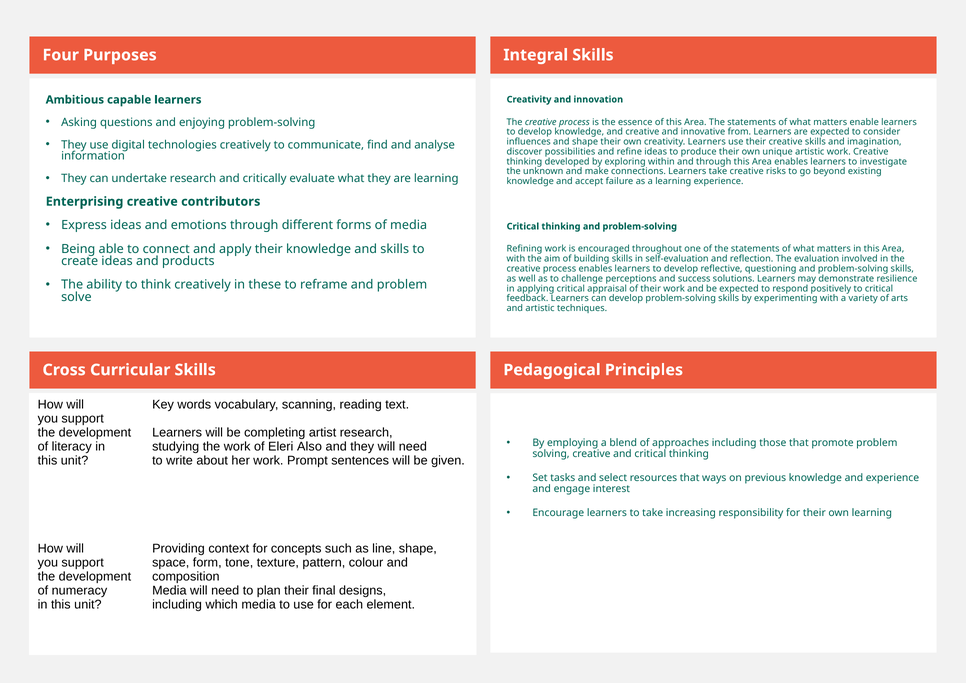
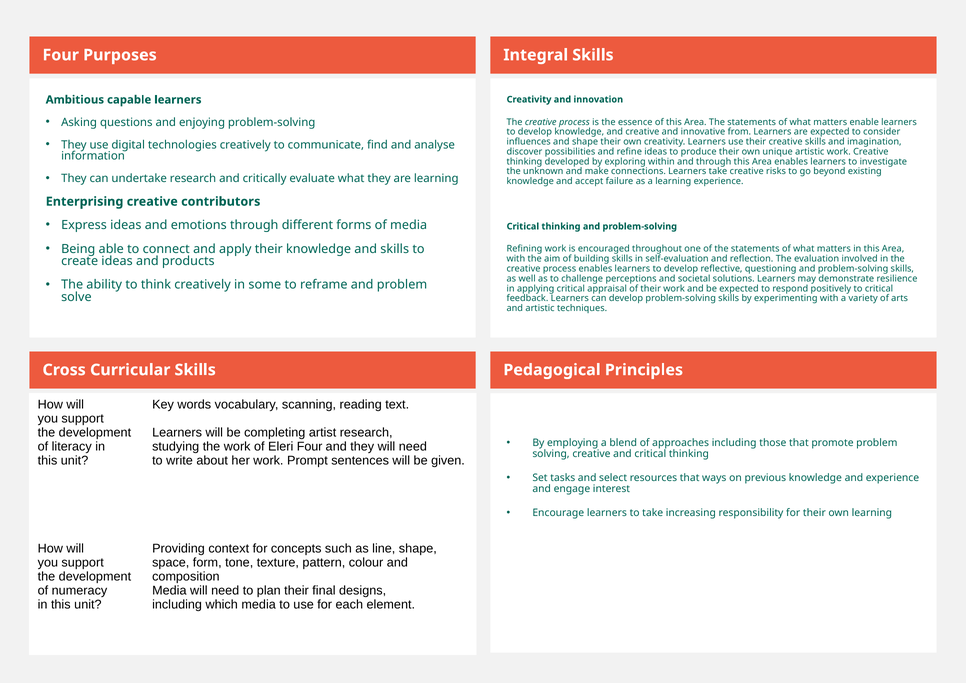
success: success -> societal
these: these -> some
Eleri Also: Also -> Four
